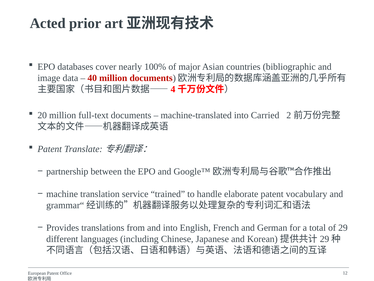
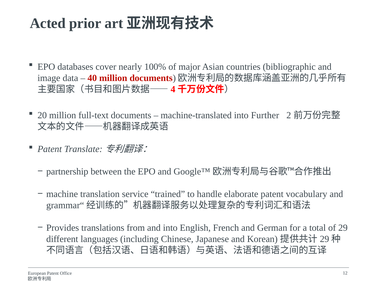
Carried: Carried -> Further
